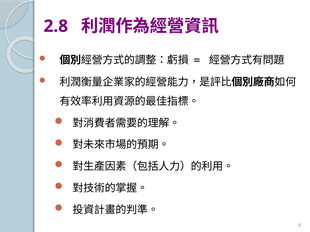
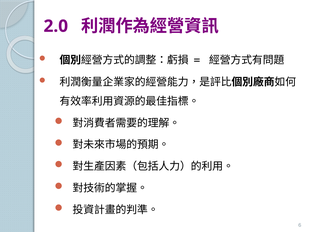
2.8: 2.8 -> 2.0
